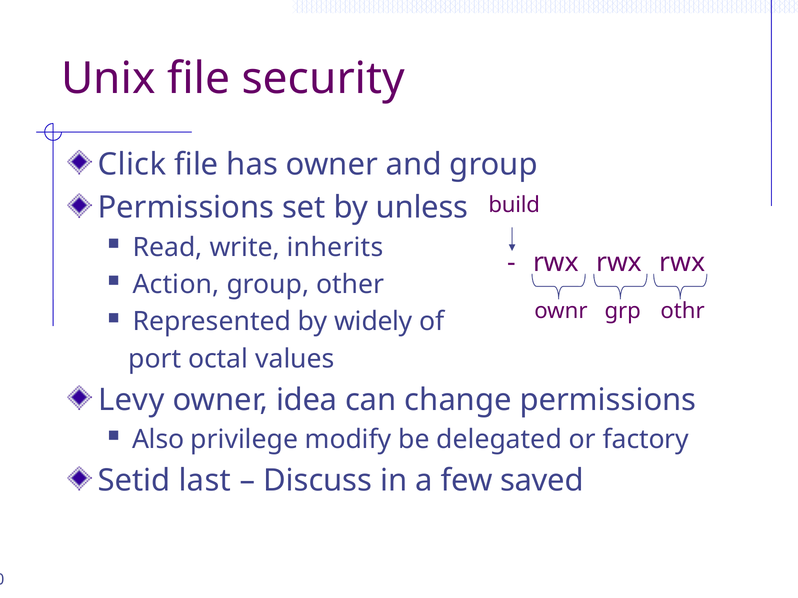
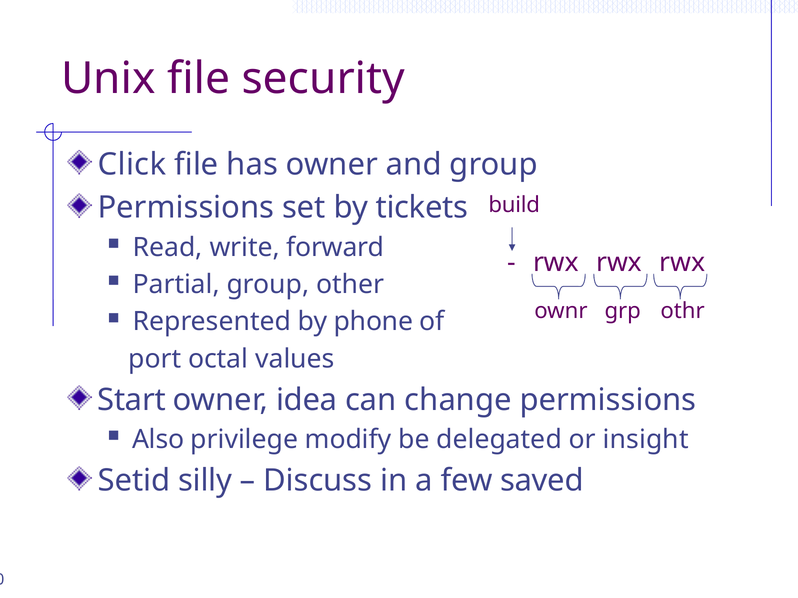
unless: unless -> tickets
inherits: inherits -> forward
Action: Action -> Partial
widely: widely -> phone
Levy: Levy -> Start
factory: factory -> insight
last: last -> silly
